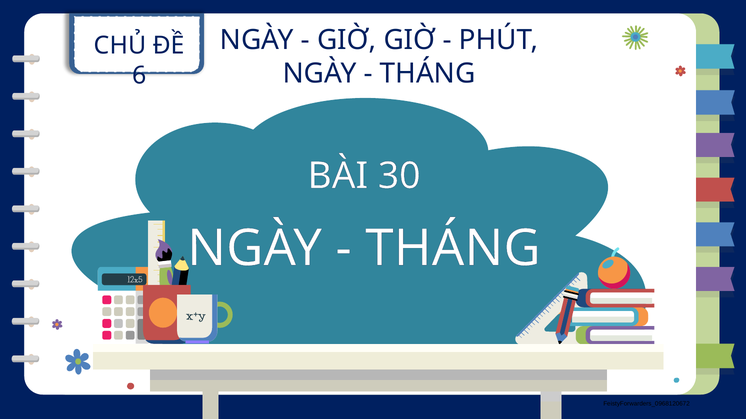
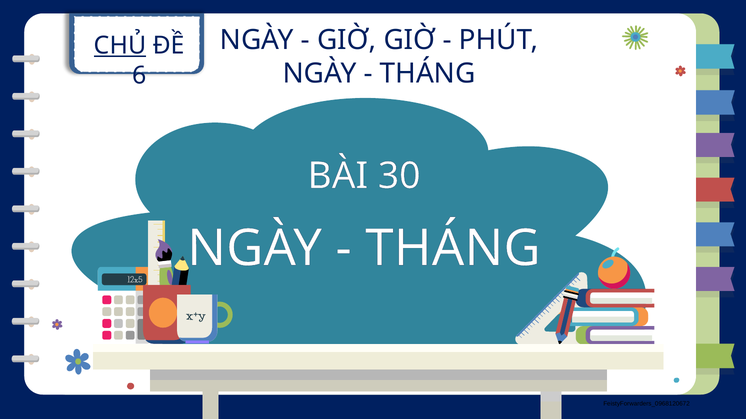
CHỦ underline: none -> present
